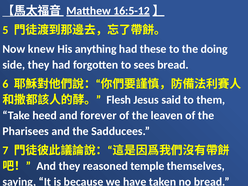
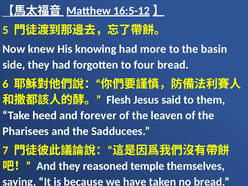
anything: anything -> knowing
these: these -> more
doing: doing -> basin
sees: sees -> four
